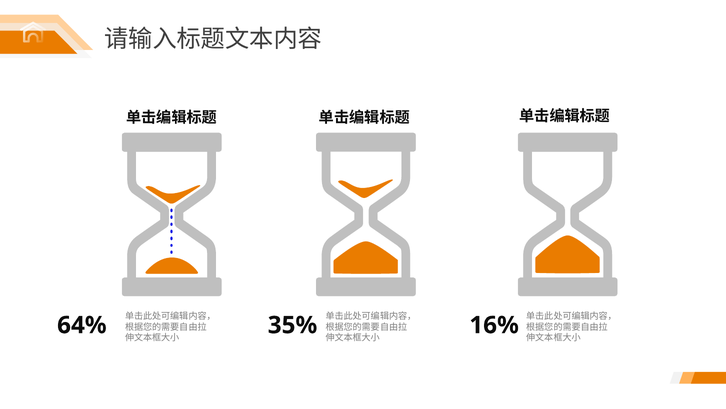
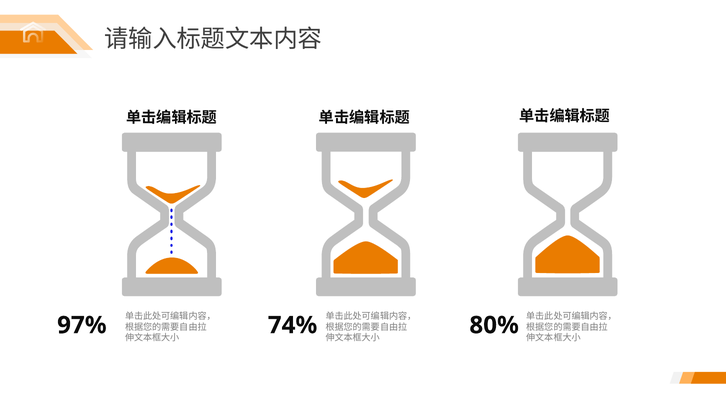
64%: 64% -> 97%
35%: 35% -> 74%
16%: 16% -> 80%
